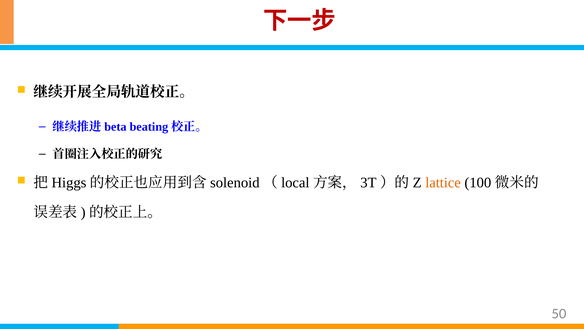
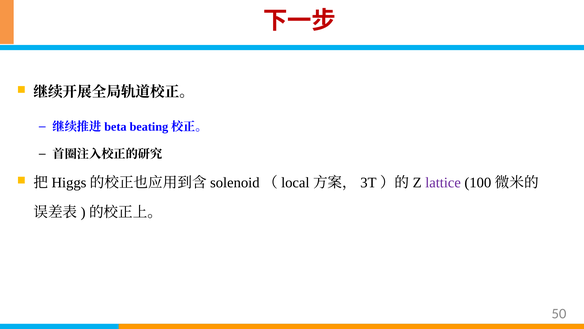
lattice colour: orange -> purple
